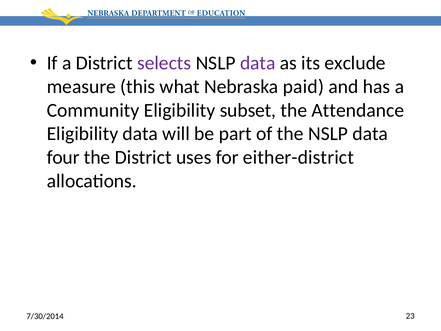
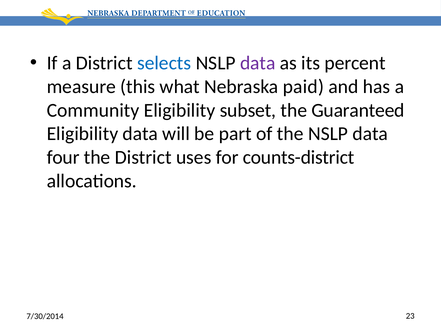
selects colour: purple -> blue
exclude: exclude -> percent
Attendance: Attendance -> Guaranteed
either-district: either-district -> counts-district
